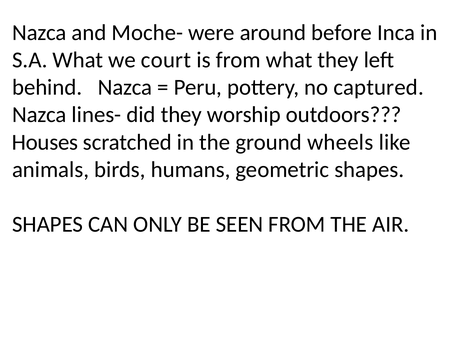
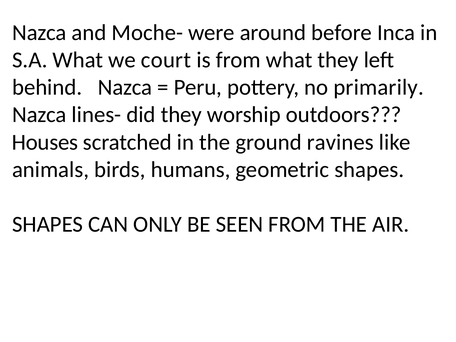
captured: captured -> primarily
wheels: wheels -> ravines
